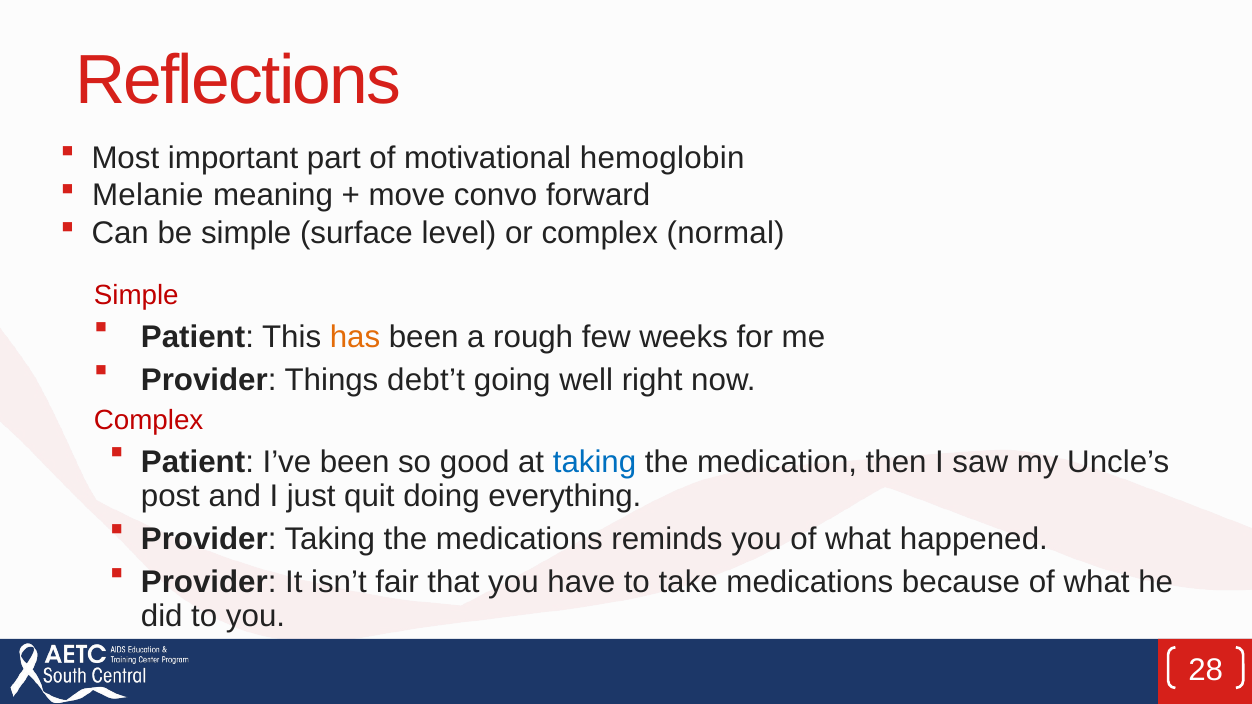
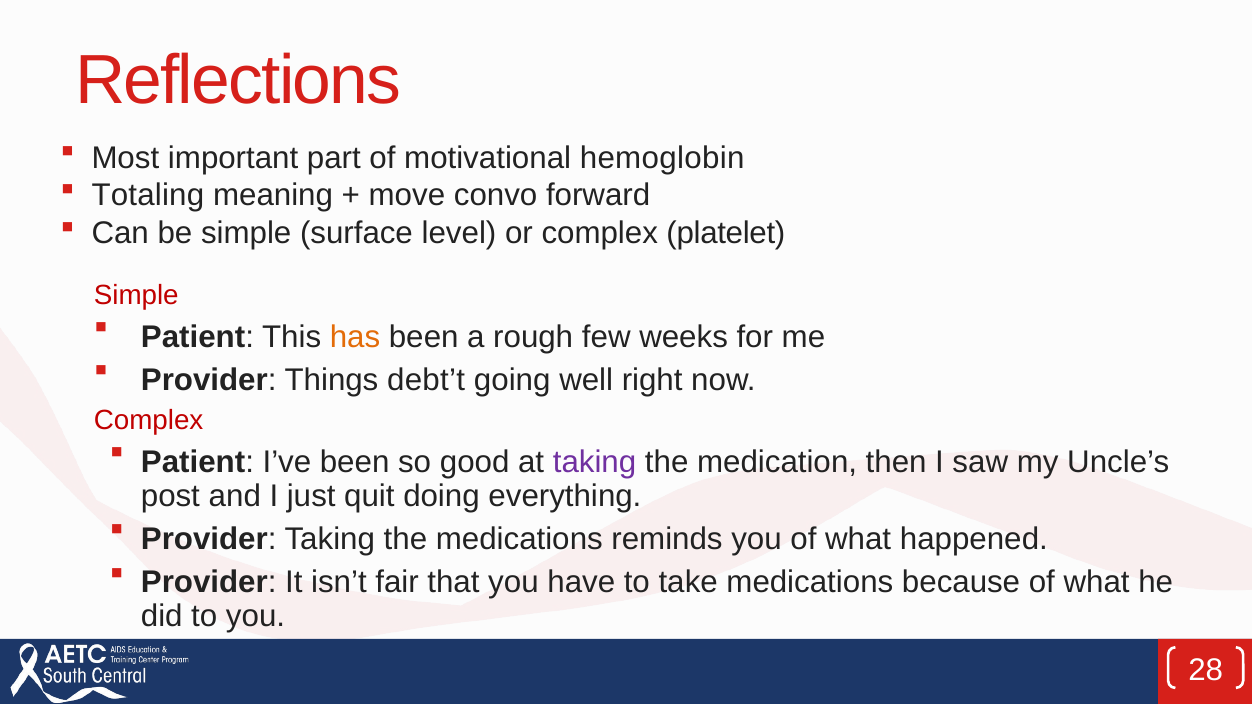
Melanie: Melanie -> Totaling
normal: normal -> platelet
taking at (595, 463) colour: blue -> purple
